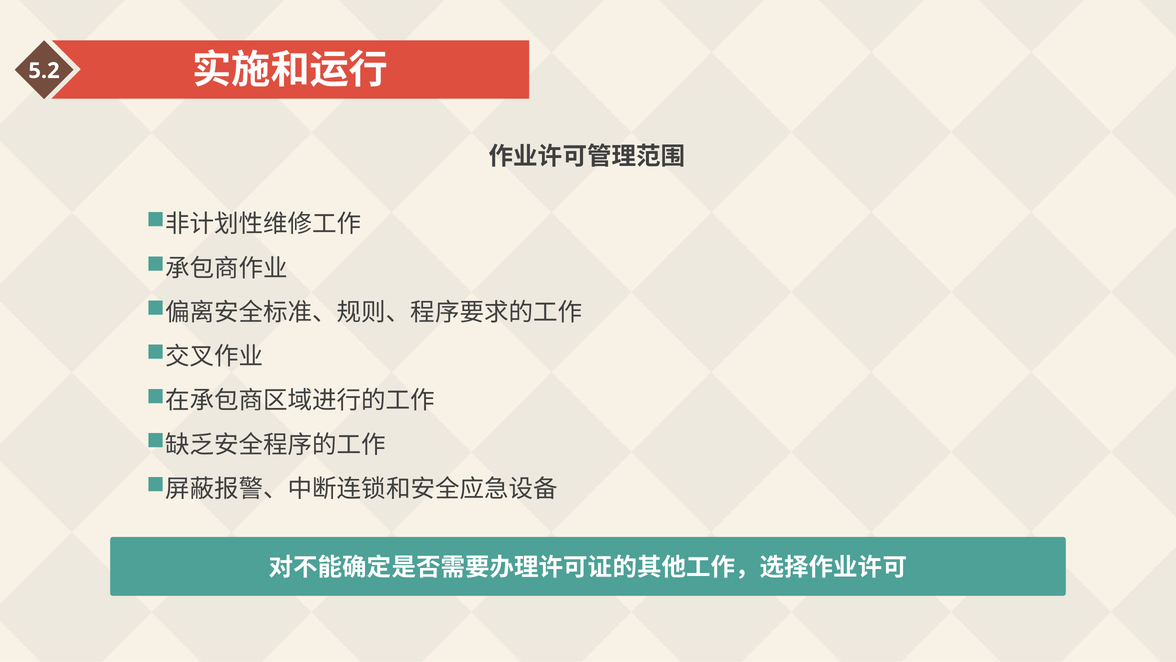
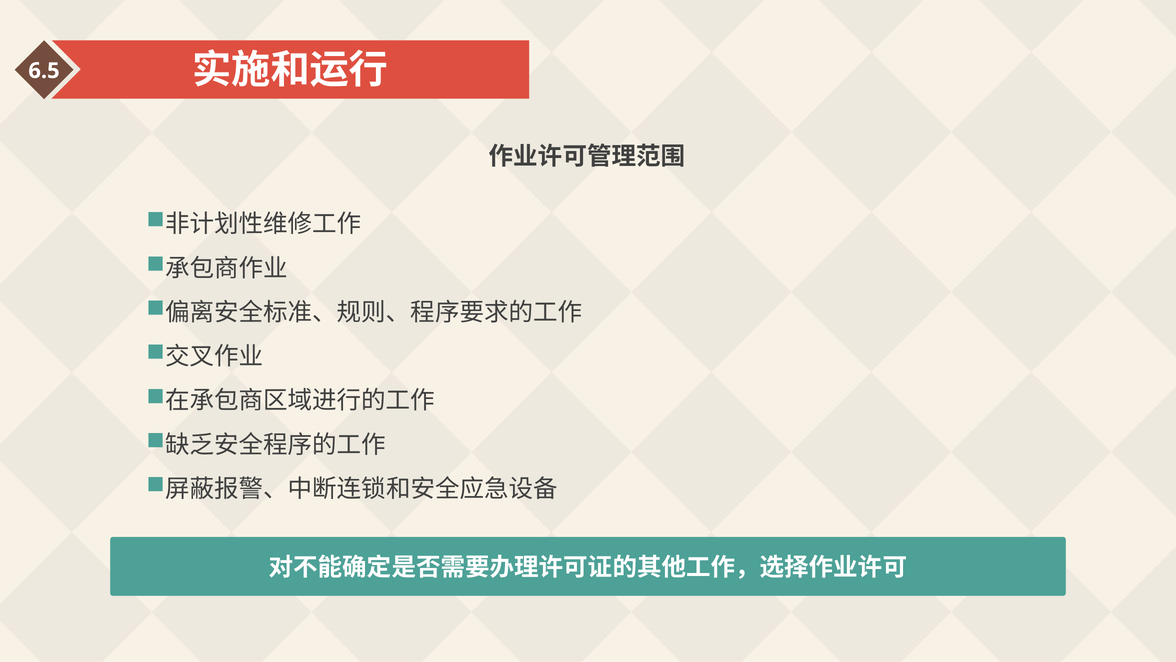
5.2: 5.2 -> 6.5
